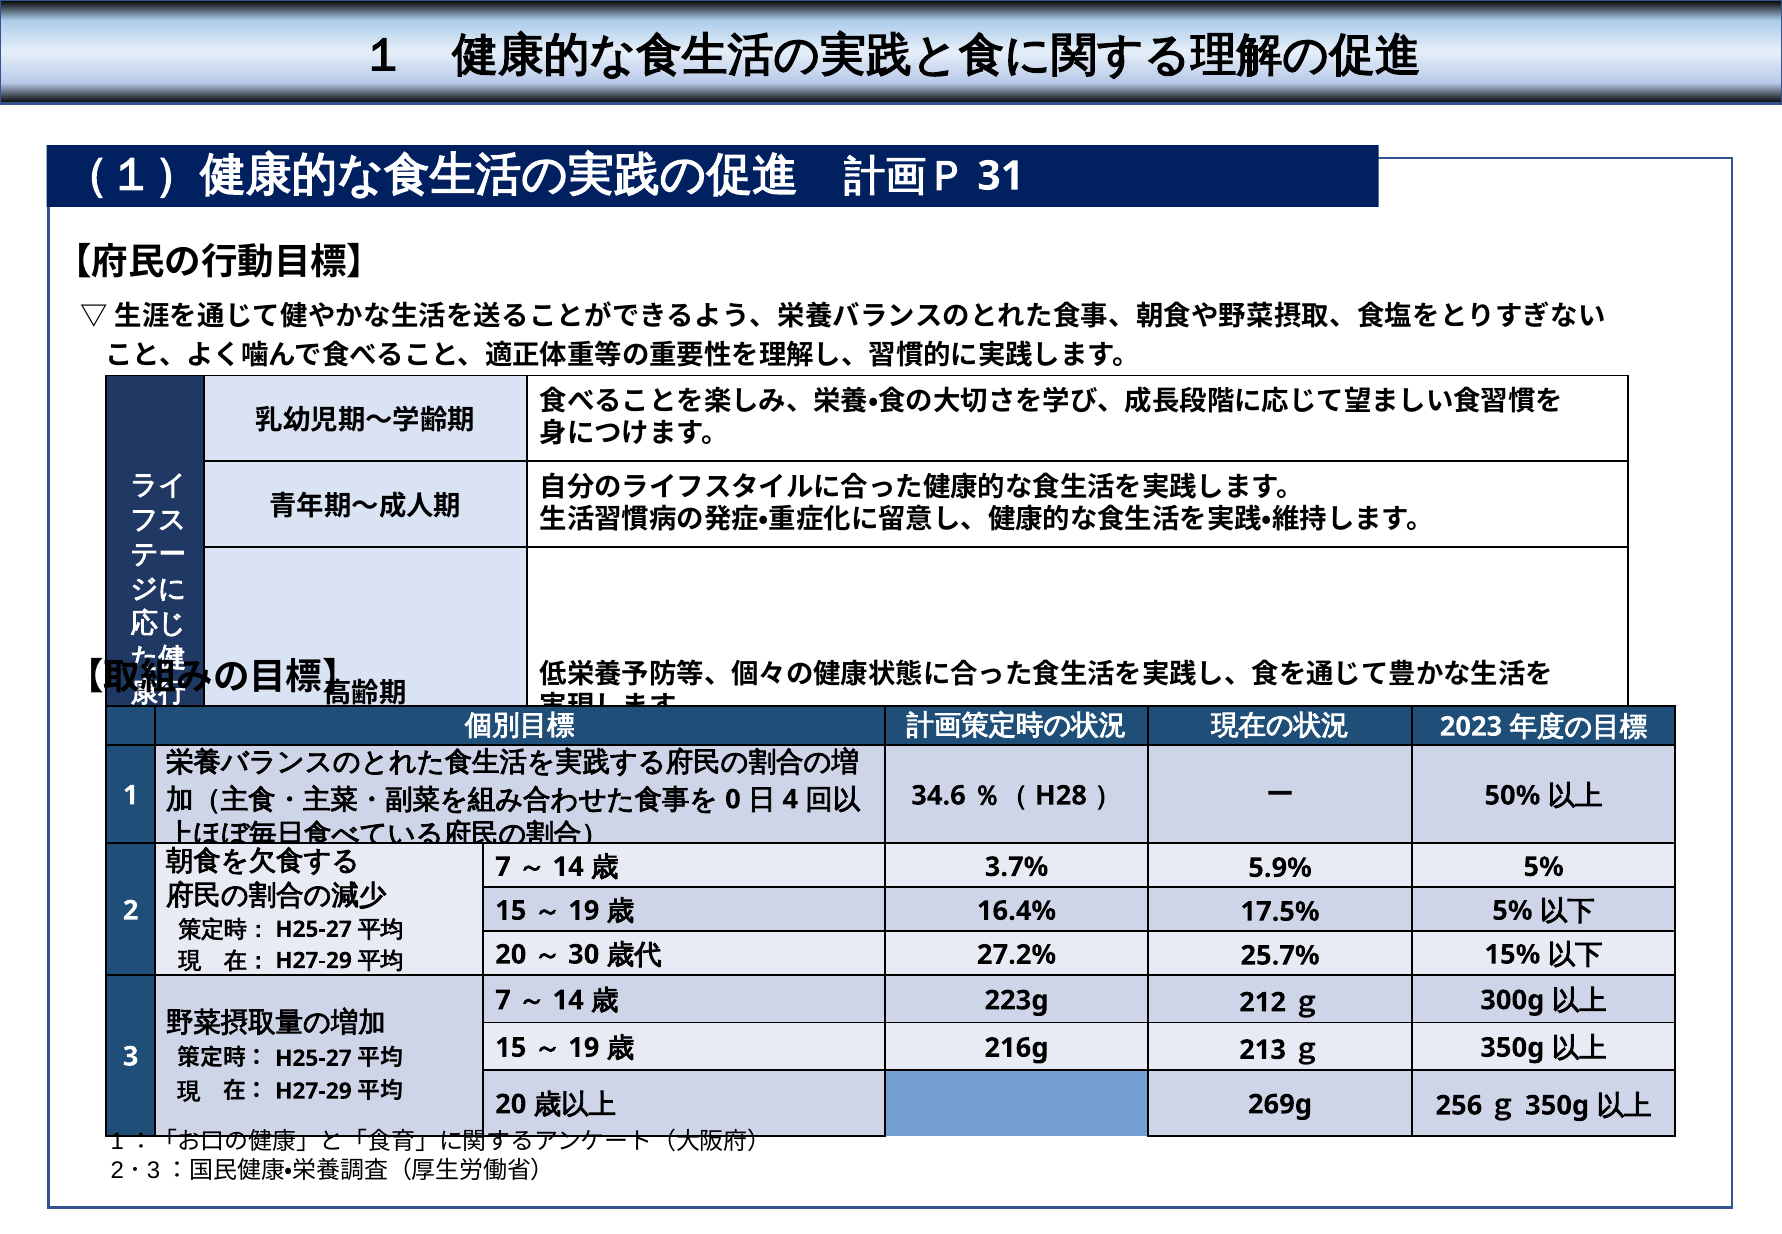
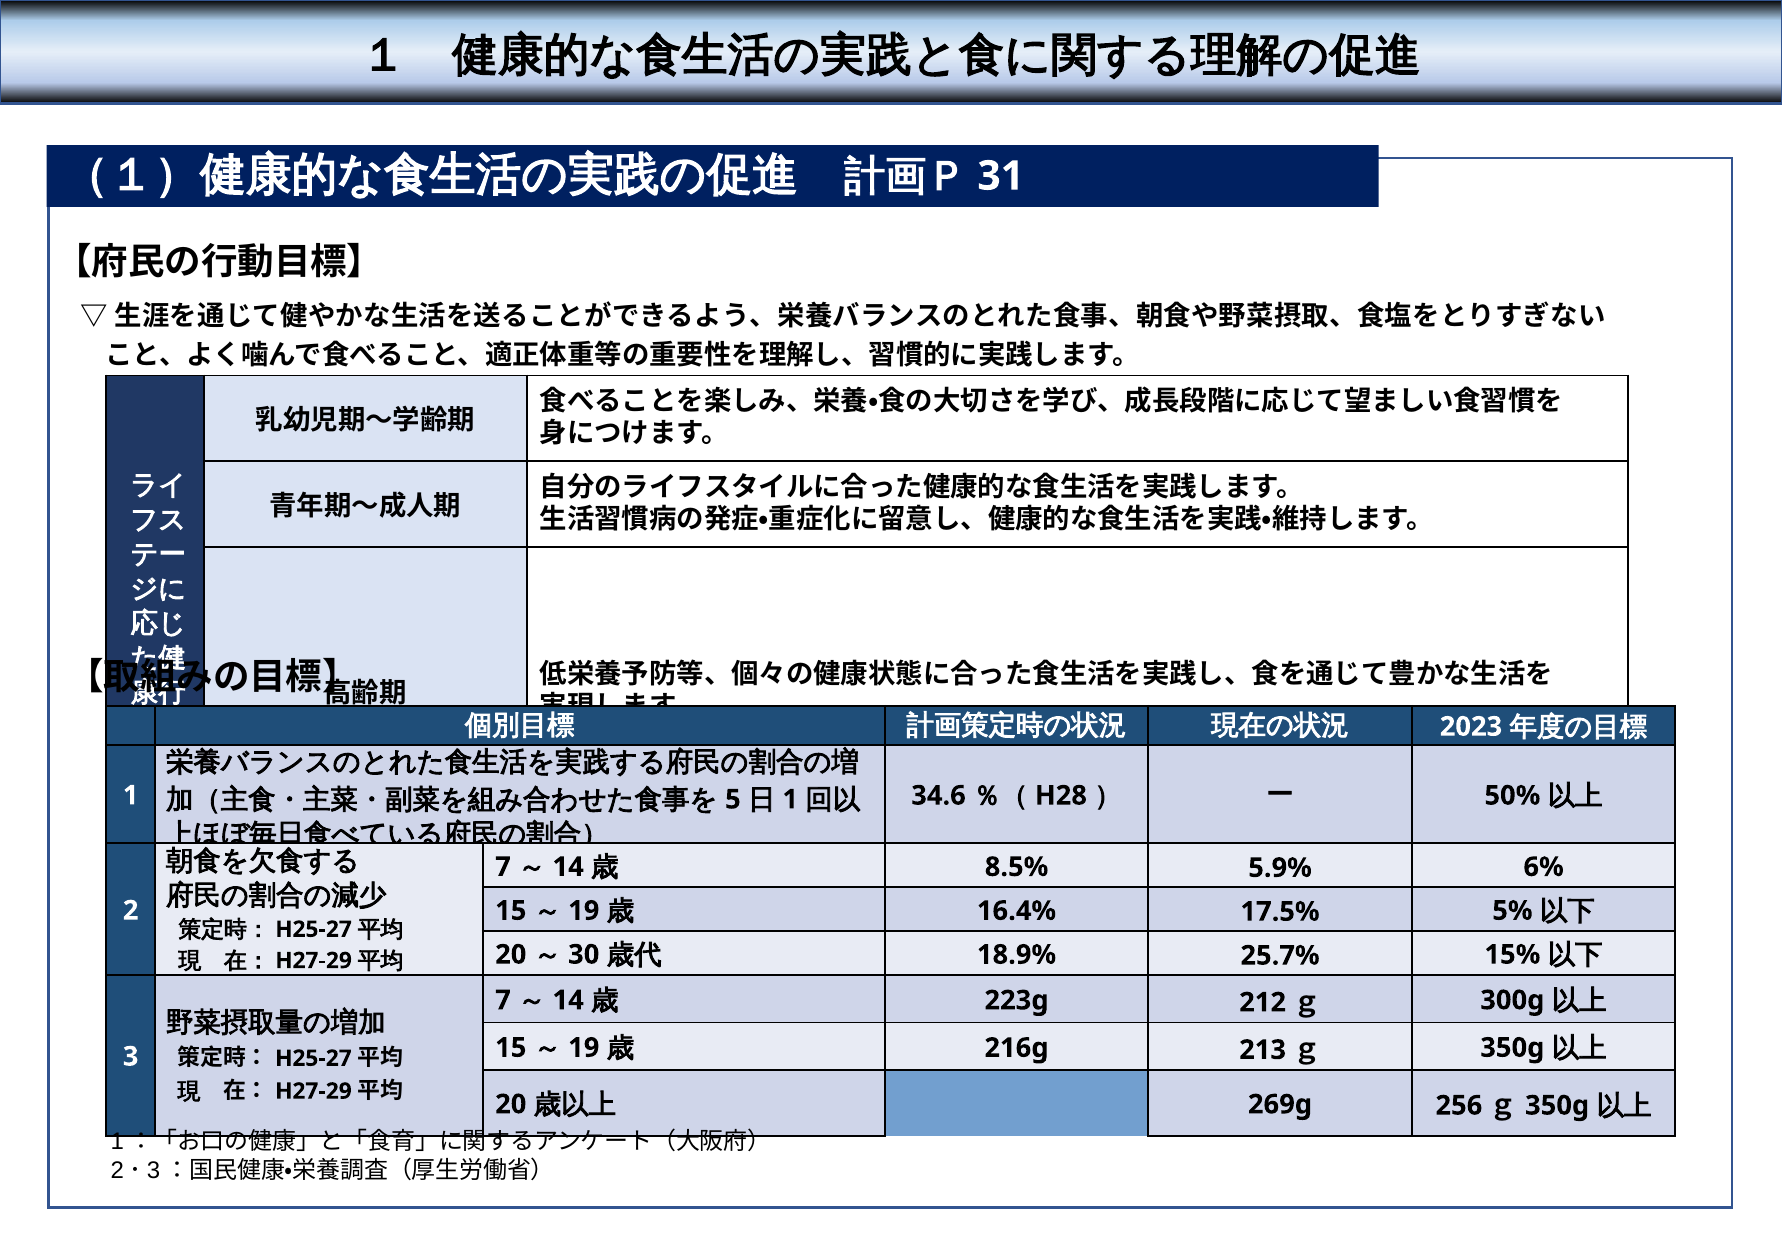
0: 0 -> 5
4 at (790, 799): 4 -> 1
3.7%: 3.7% -> 8.5%
5% at (1544, 867): 5% -> 6%
27.2%: 27.2% -> 18.9%
